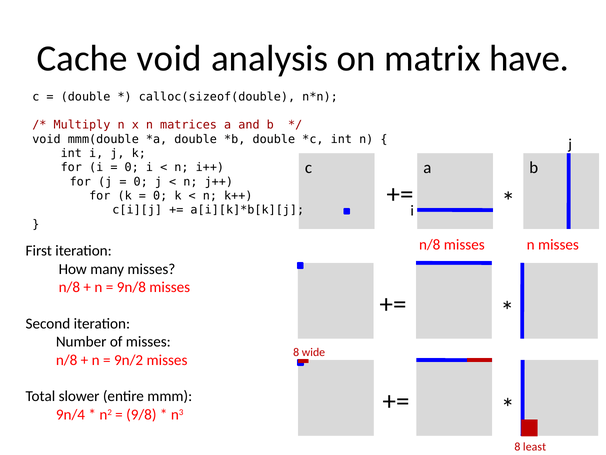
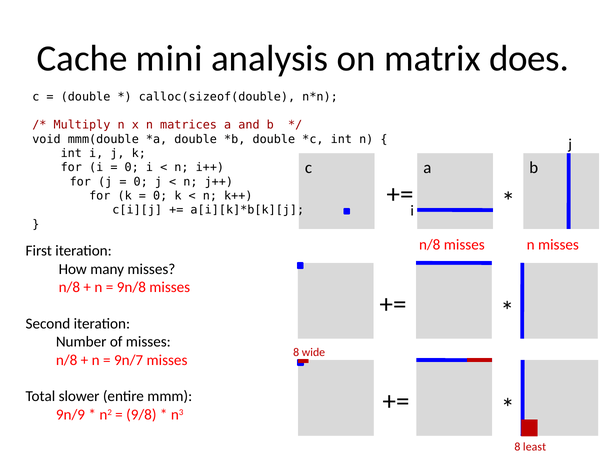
Cache void: void -> mini
have: have -> does
9n/2: 9n/2 -> 9n/7
9n/4: 9n/4 -> 9n/9
